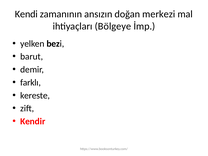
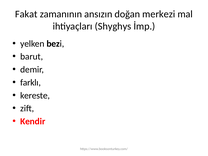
Kendi: Kendi -> Fakat
Bölgeye: Bölgeye -> Shyghys
